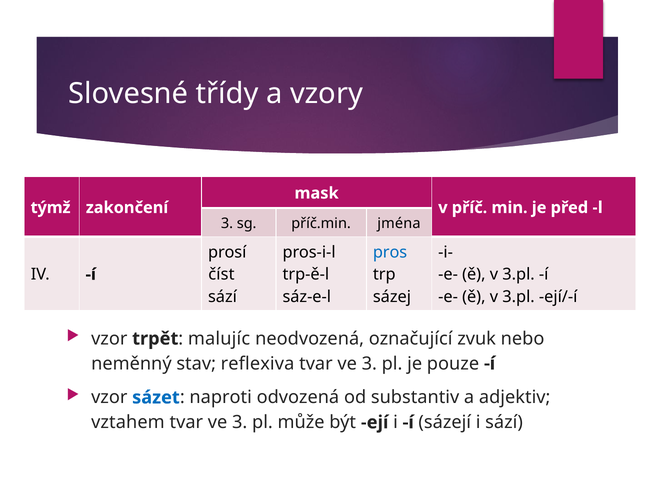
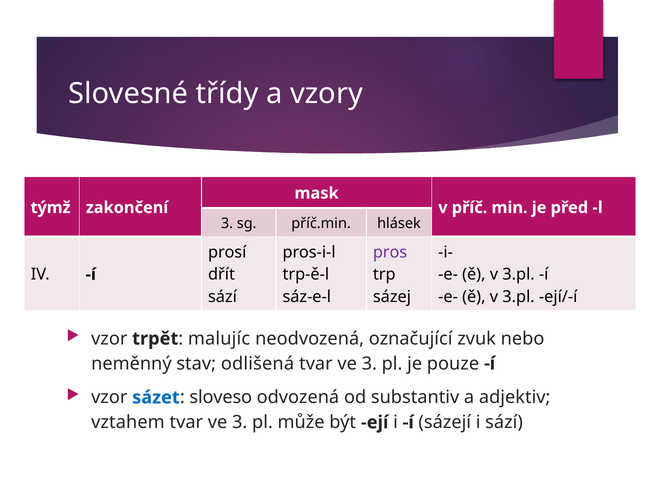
jména: jména -> hlásek
pros colour: blue -> purple
číst: číst -> dřít
reflexiva: reflexiva -> odlišená
naproti: naproti -> sloveso
